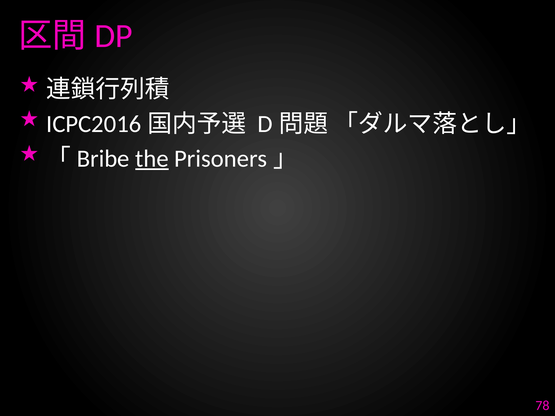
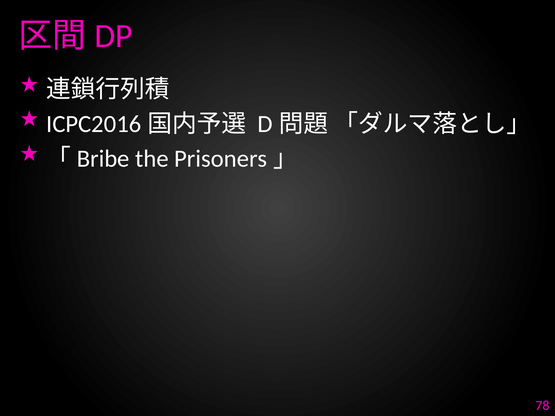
the underline: present -> none
